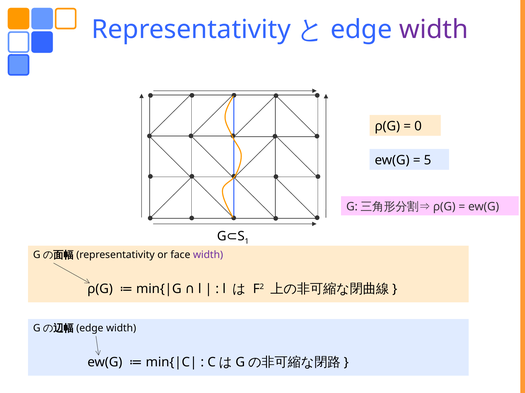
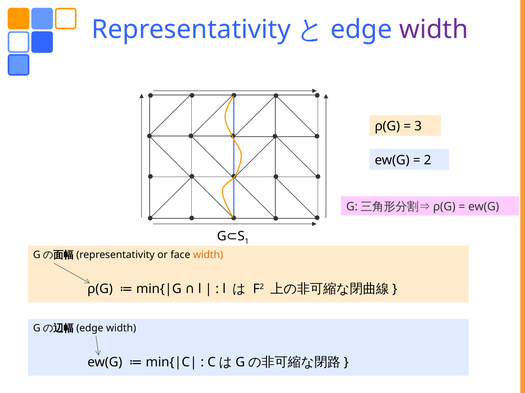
0: 0 -> 3
5: 5 -> 2
width at (208, 255) colour: purple -> orange
